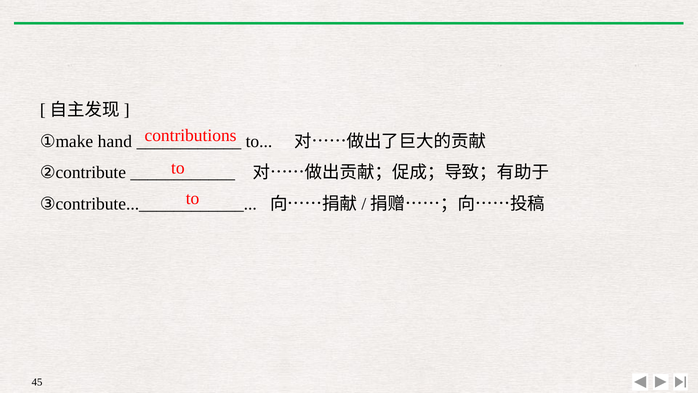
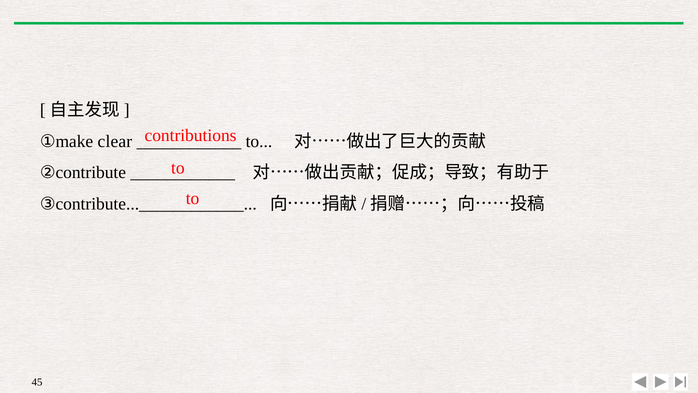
hand: hand -> clear
